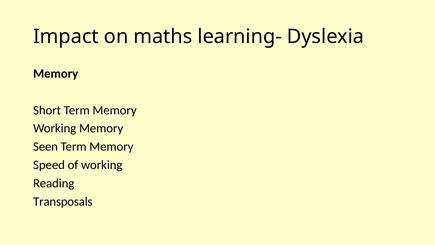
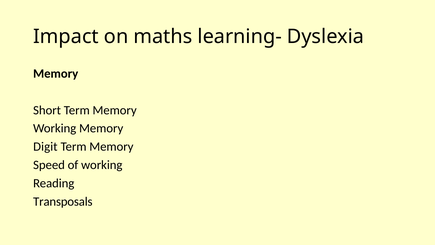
Seen: Seen -> Digit
